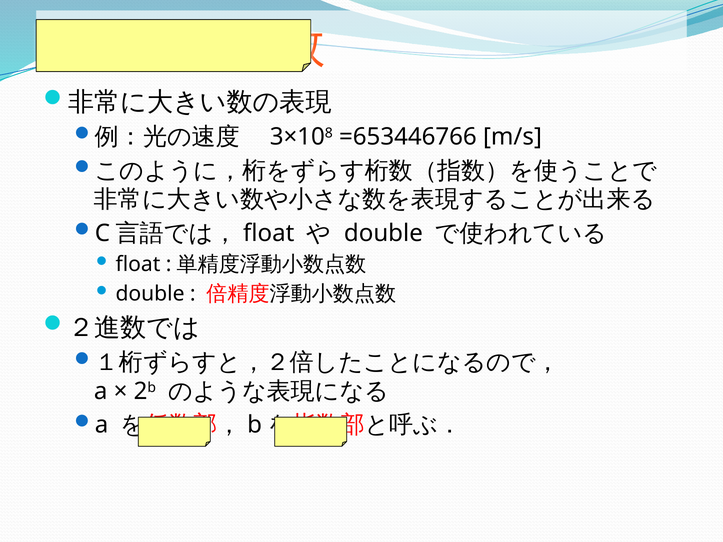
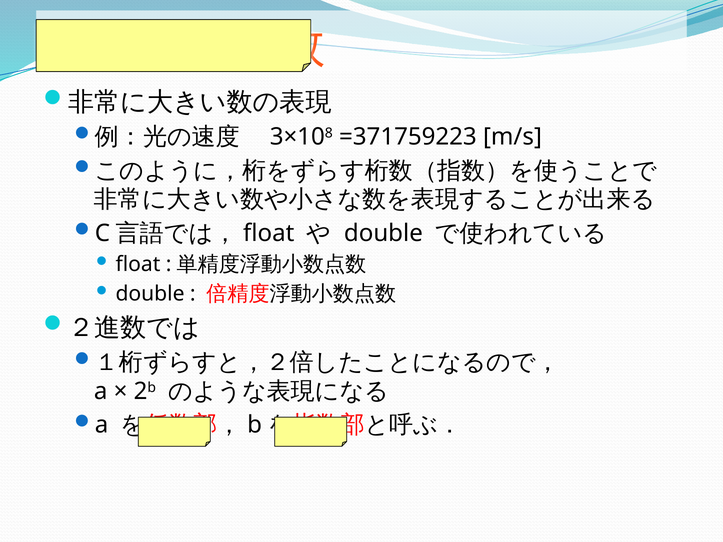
=653446766: =653446766 -> =371759223
